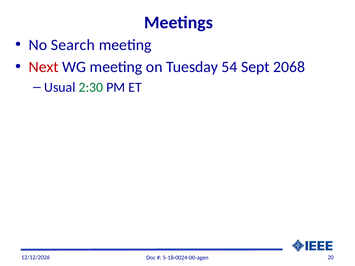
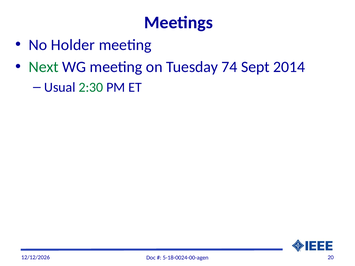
Search: Search -> Holder
Next colour: red -> green
54: 54 -> 74
2068: 2068 -> 2014
